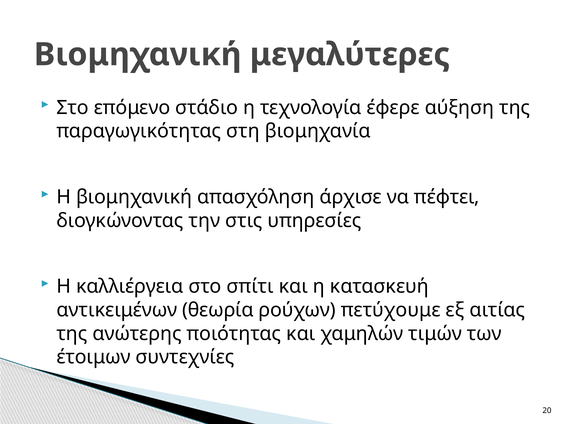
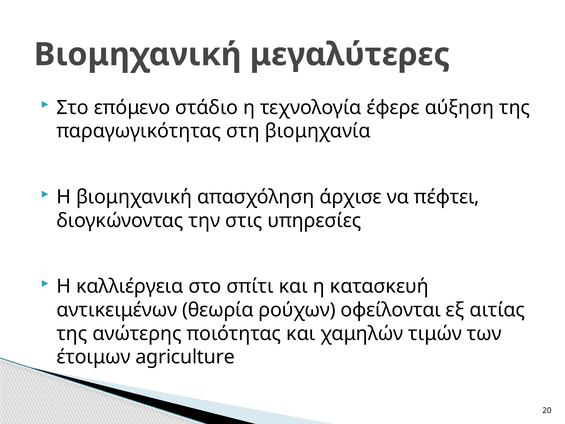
πετύχουμε: πετύχουμε -> οφείλονται
συντεχνίες: συντεχνίες -> agriculture
